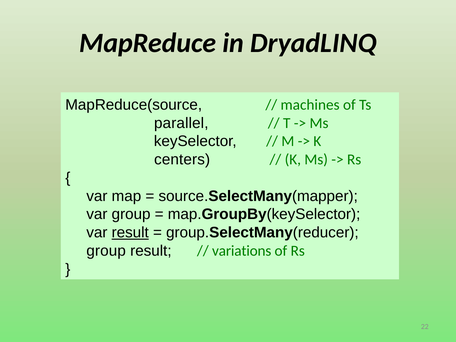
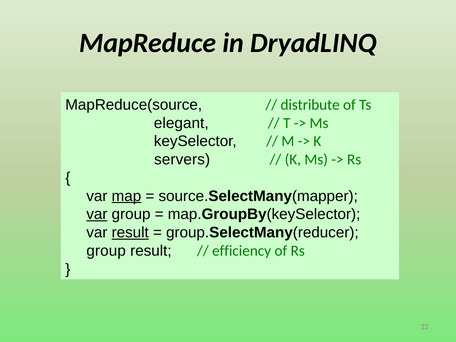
machines: machines -> distribute
parallel: parallel -> elegant
centers: centers -> servers
map underline: none -> present
var at (97, 214) underline: none -> present
variations: variations -> efficiency
